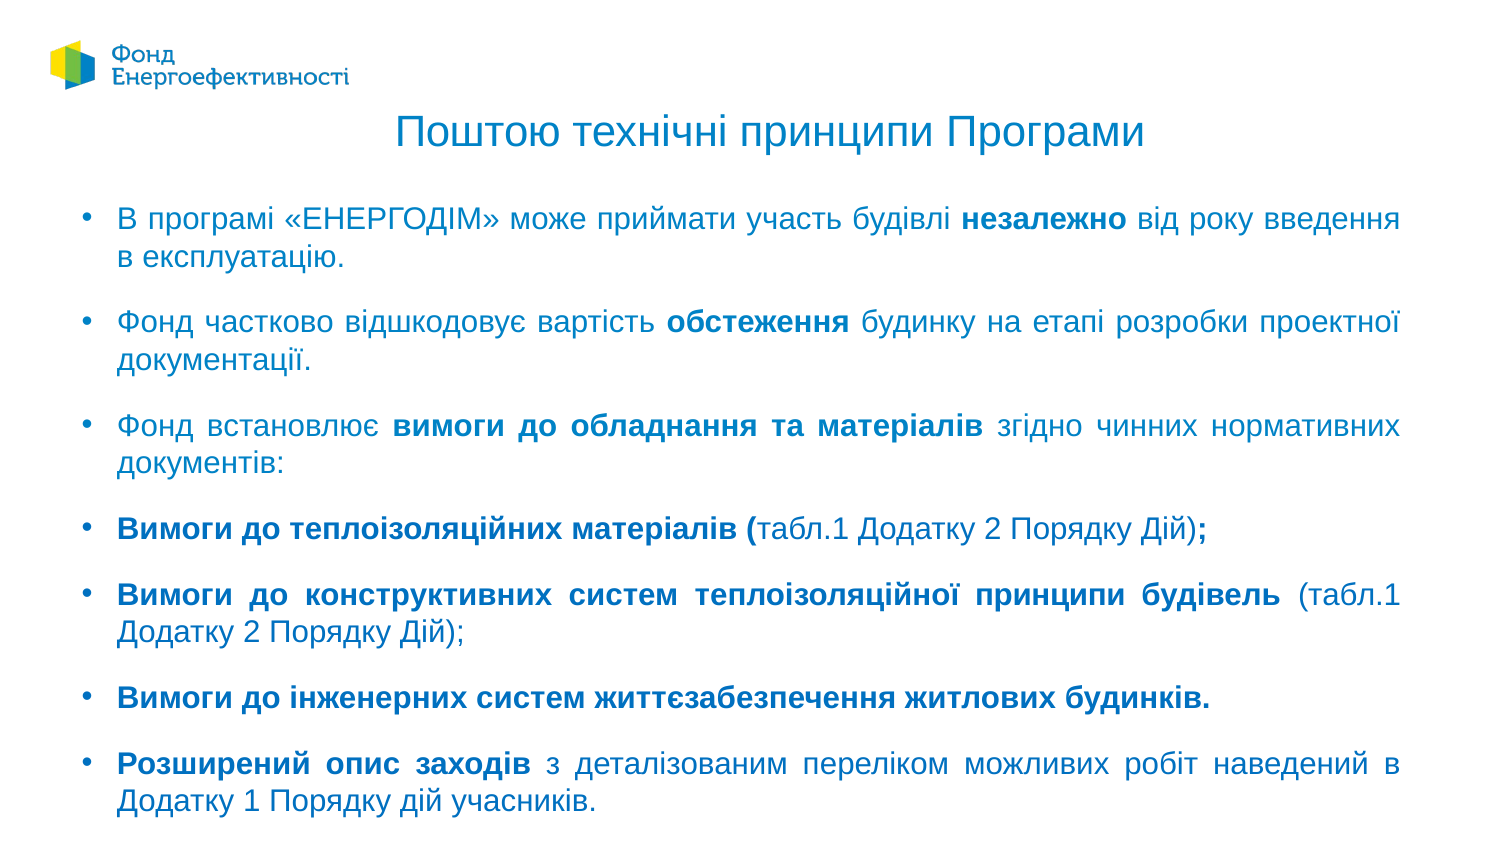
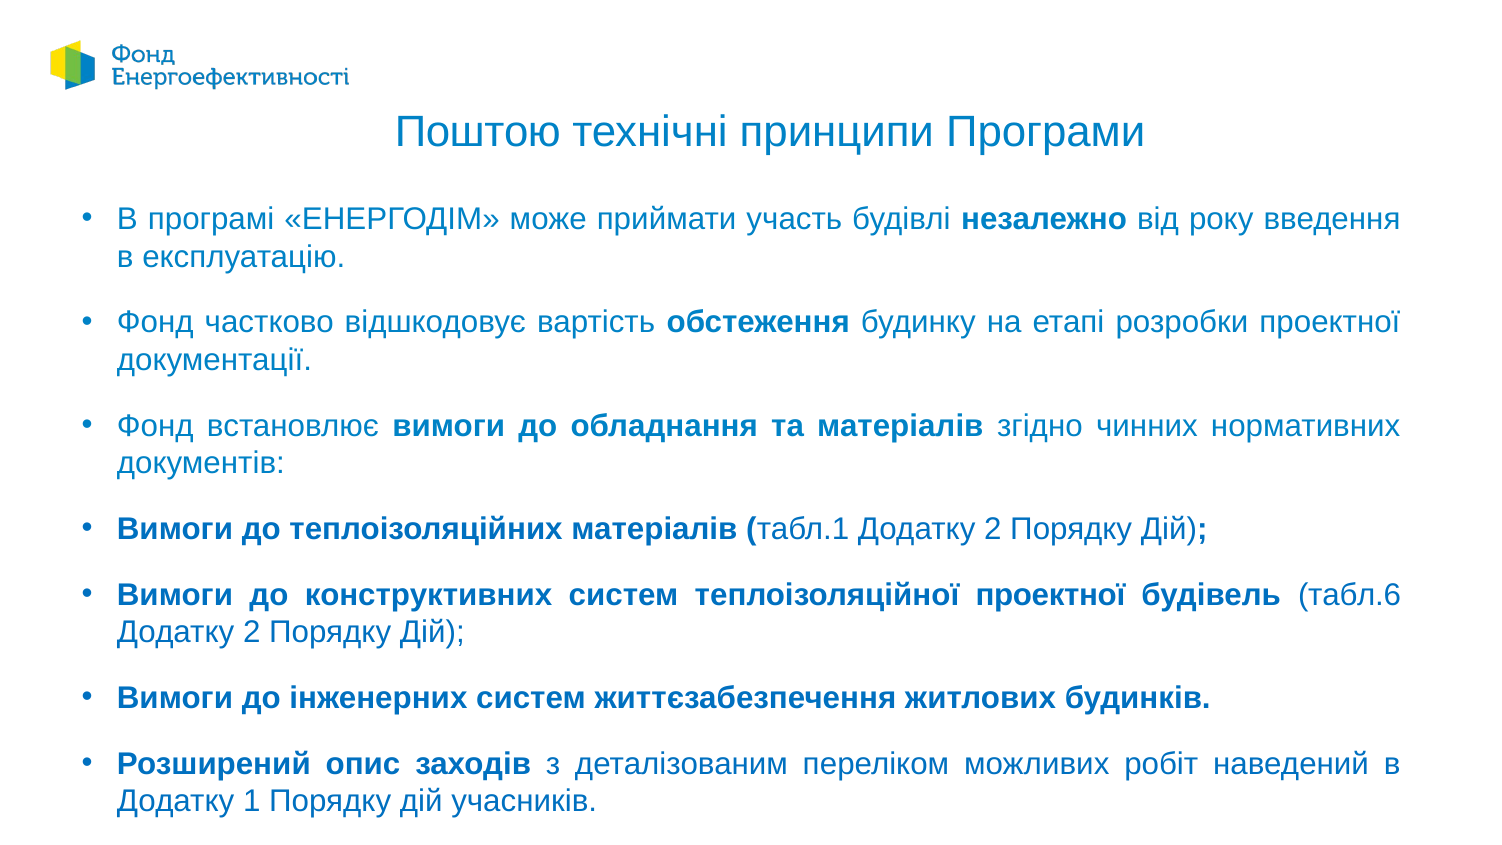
теплоізоляційної принципи: принципи -> проектної
будівель табл.1: табл.1 -> табл.6
